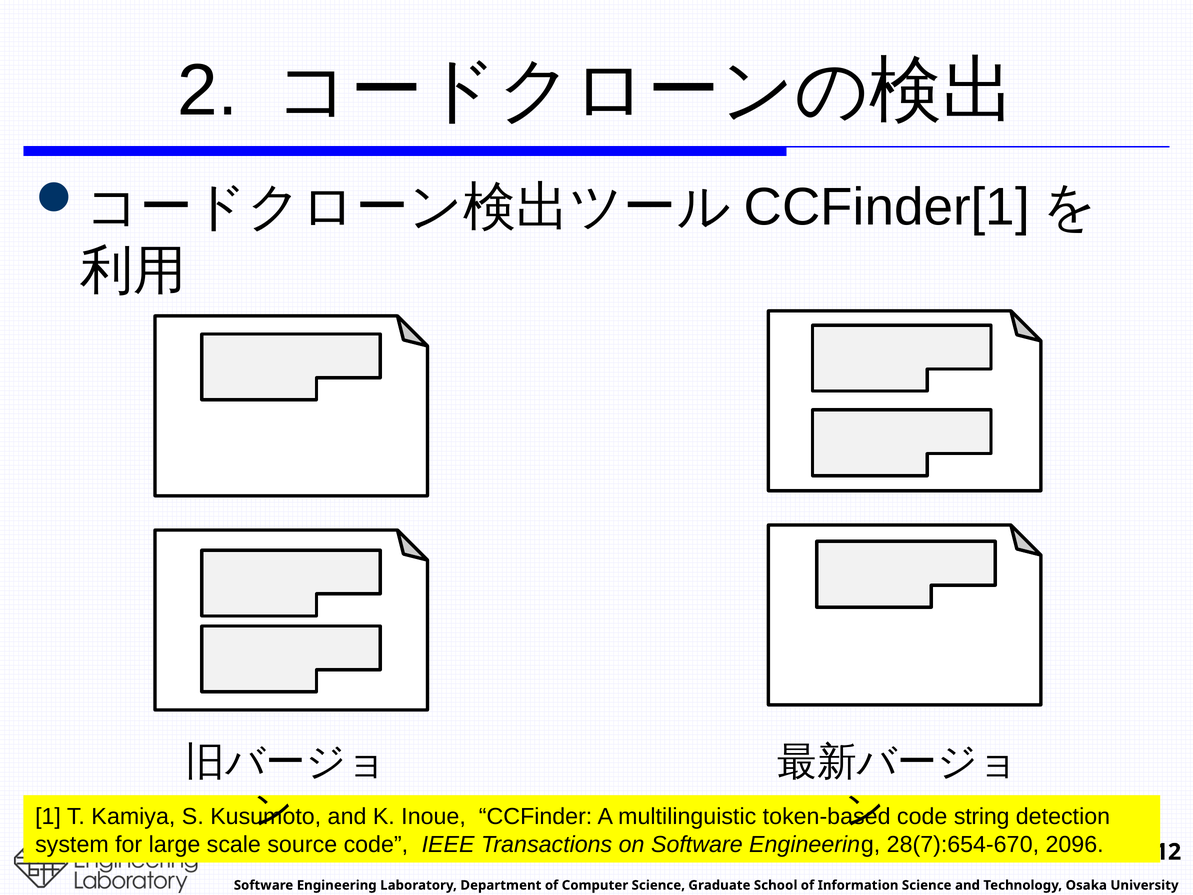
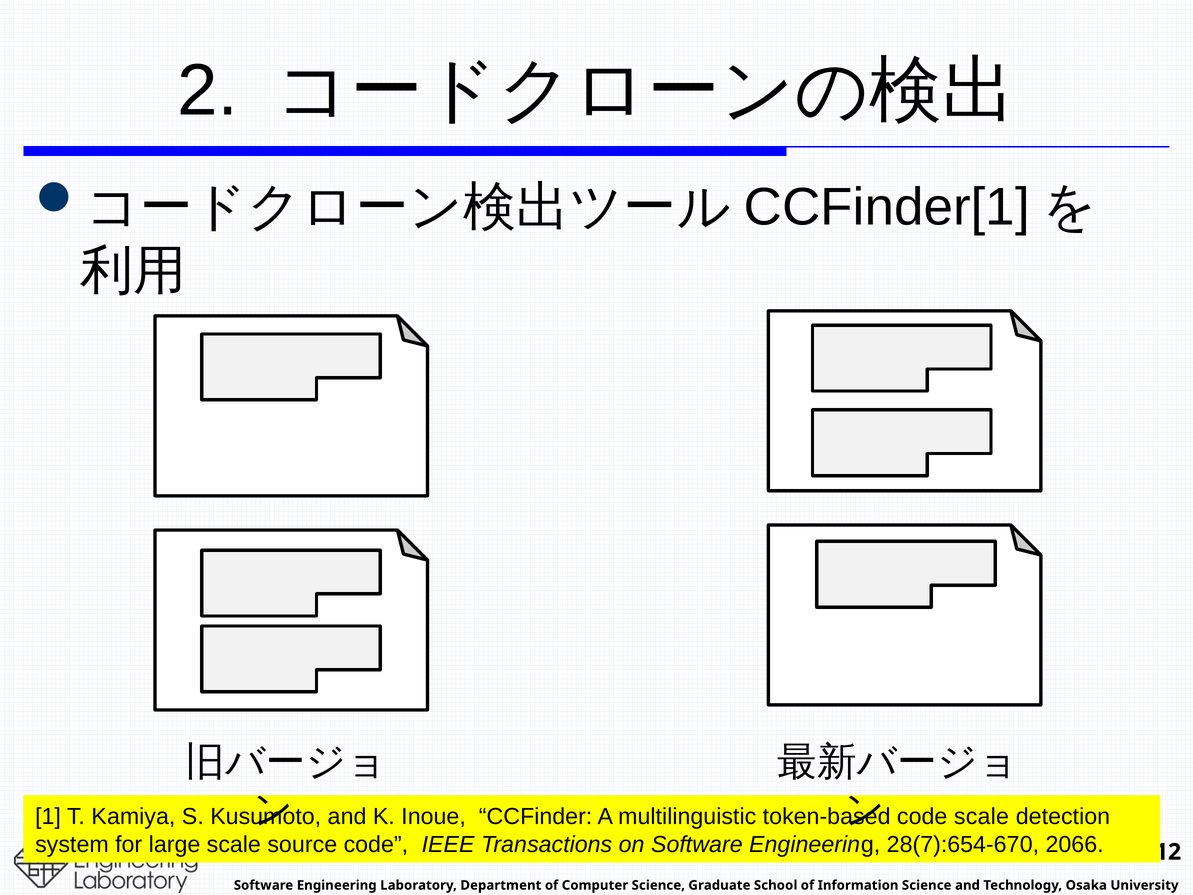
code string: string -> scale
2096: 2096 -> 2066
